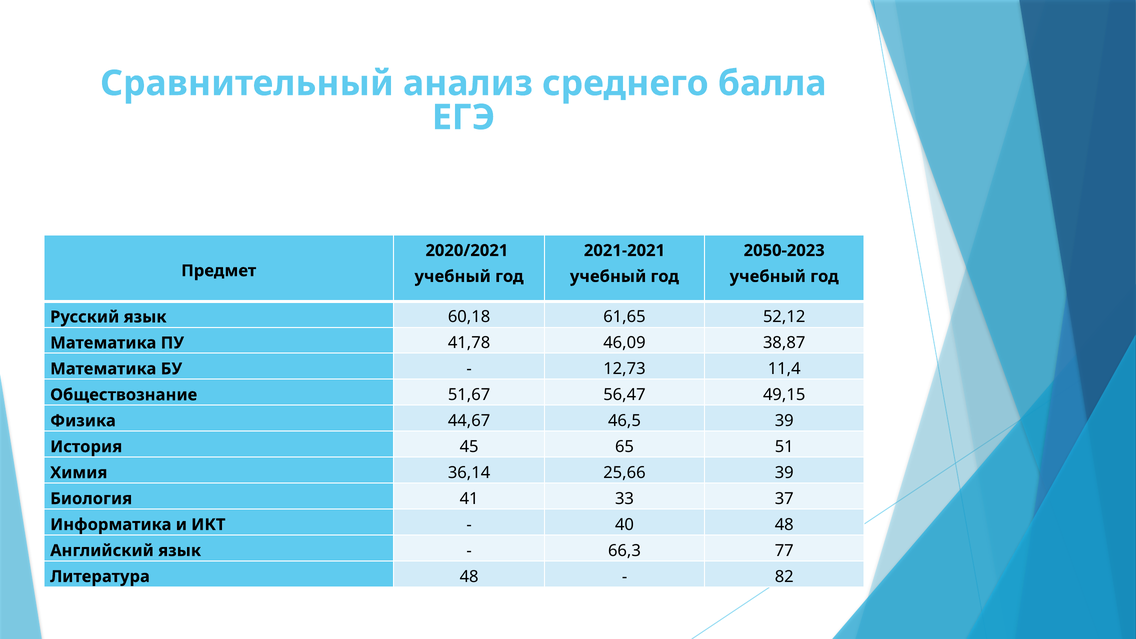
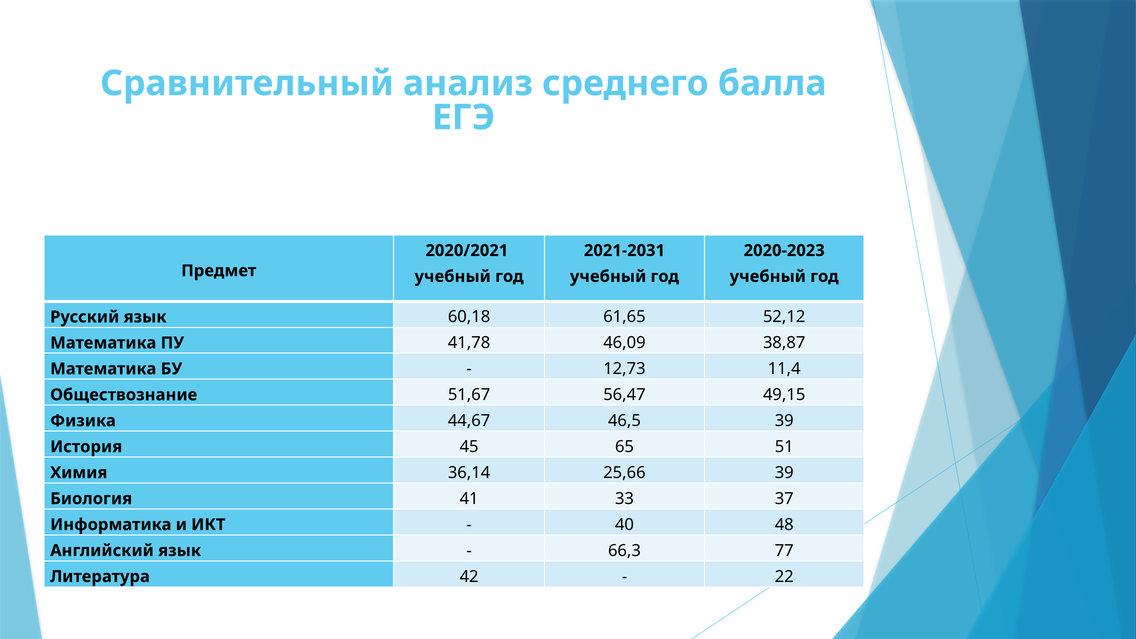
2021-2021: 2021-2021 -> 2021-2031
2050-2023: 2050-2023 -> 2020-2023
Литература 48: 48 -> 42
82: 82 -> 22
